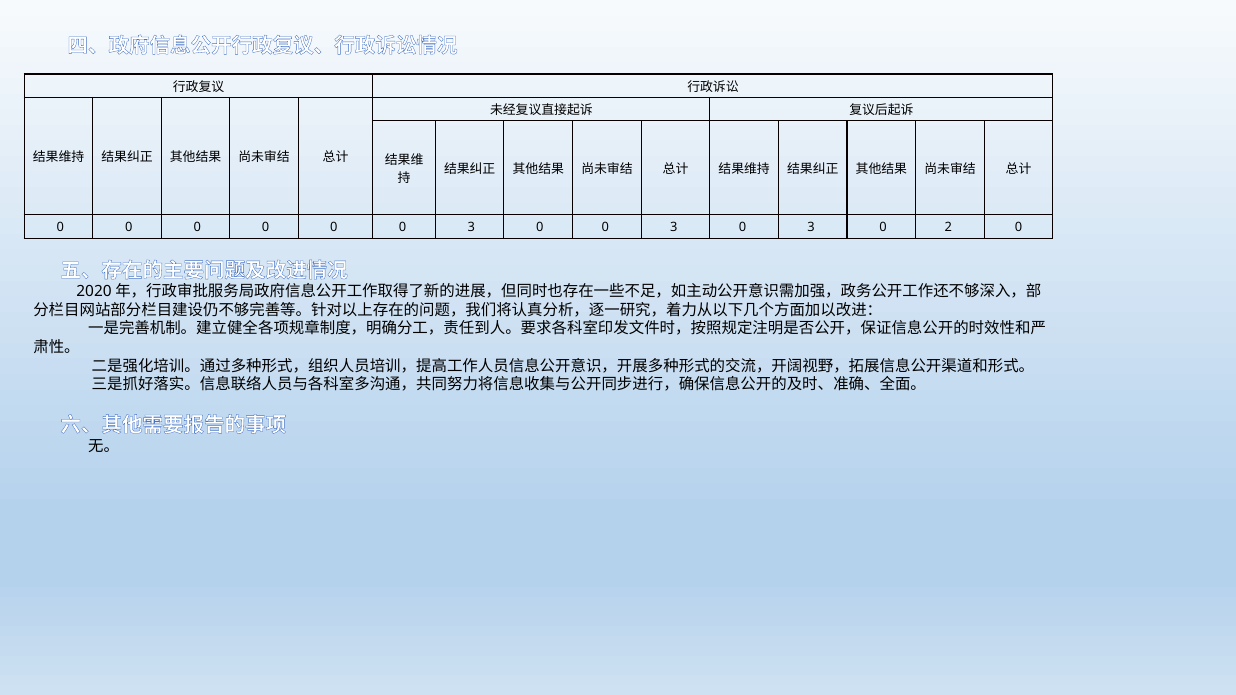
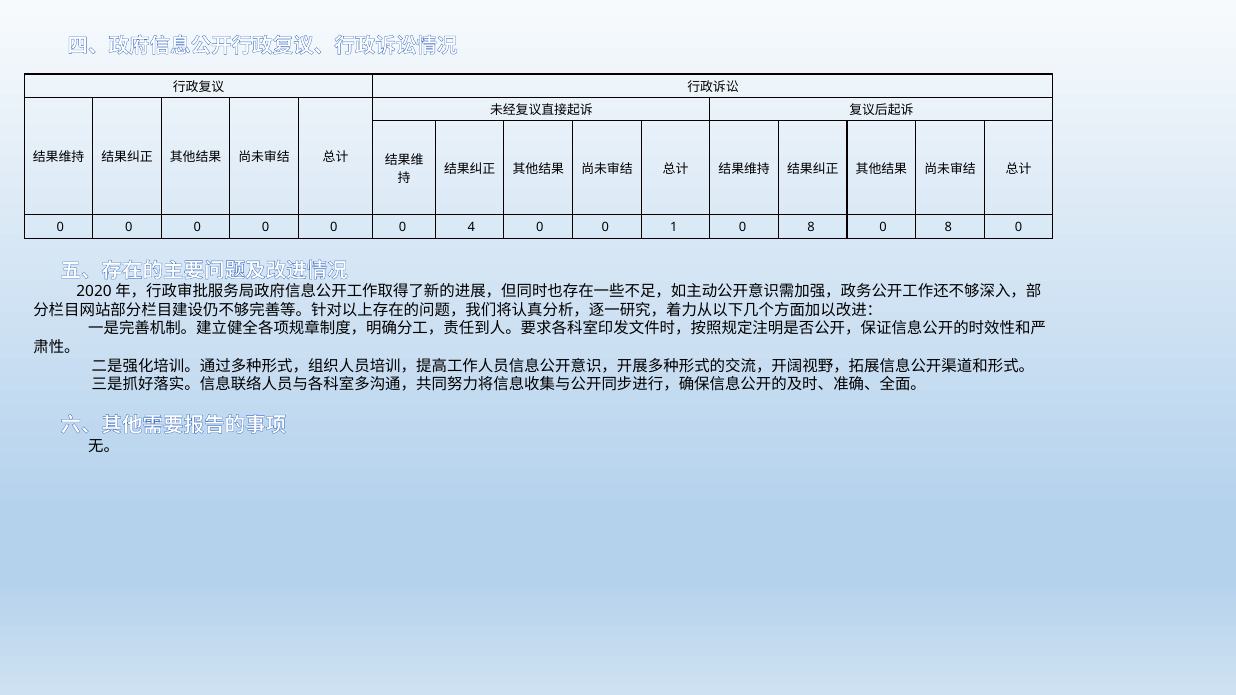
0 0 0 3: 3 -> 4
3 at (674, 227): 3 -> 1
3 at (811, 227): 3 -> 8
2 at (948, 227): 2 -> 8
